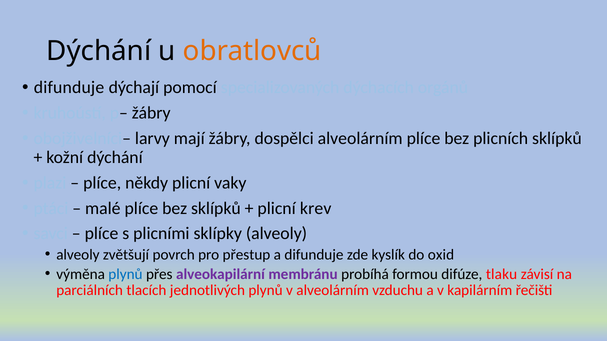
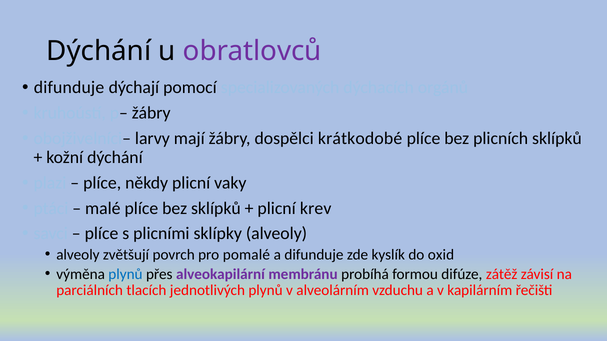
obratlovců colour: orange -> purple
dospělci alveolárním: alveolárním -> krátkodobé
přestup: přestup -> pomalé
tlaku: tlaku -> zátěž
